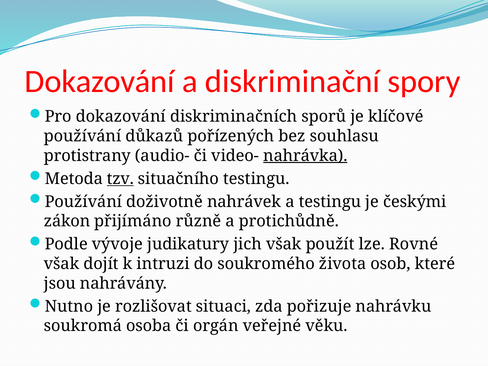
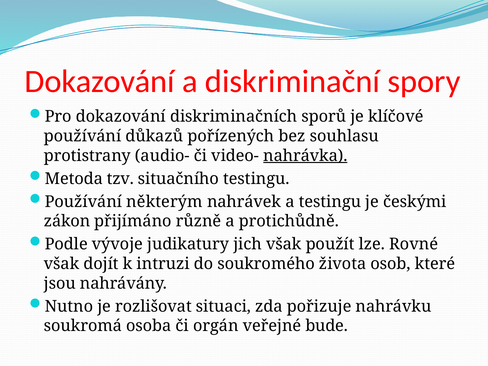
tzv underline: present -> none
doživotně: doživotně -> některým
věku: věku -> bude
